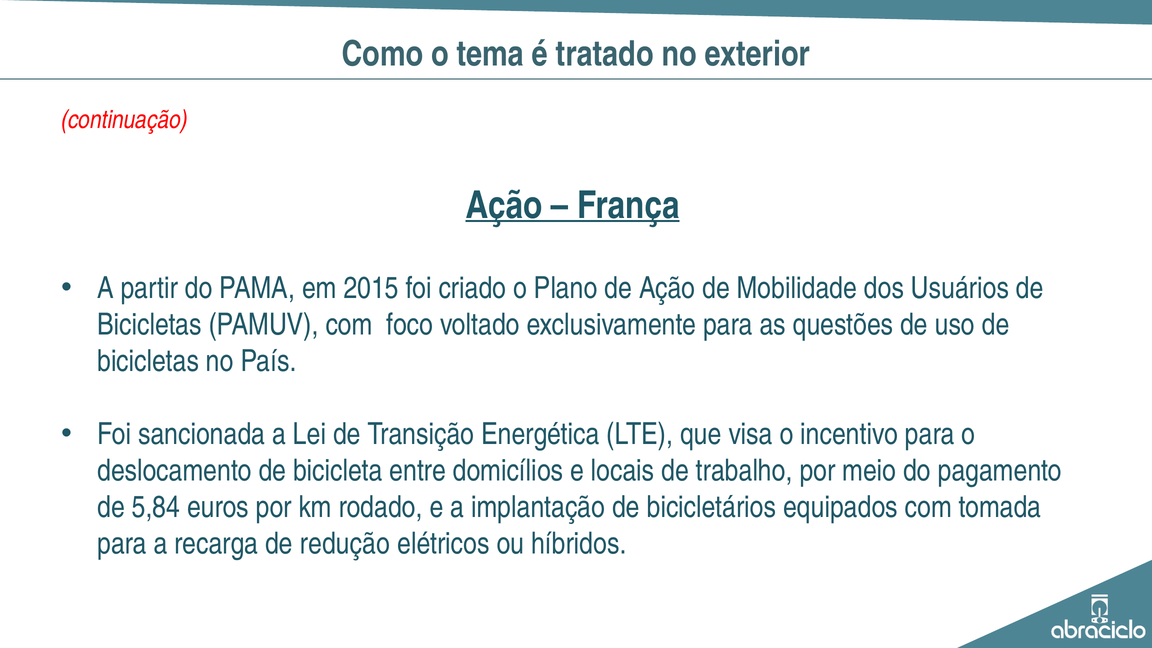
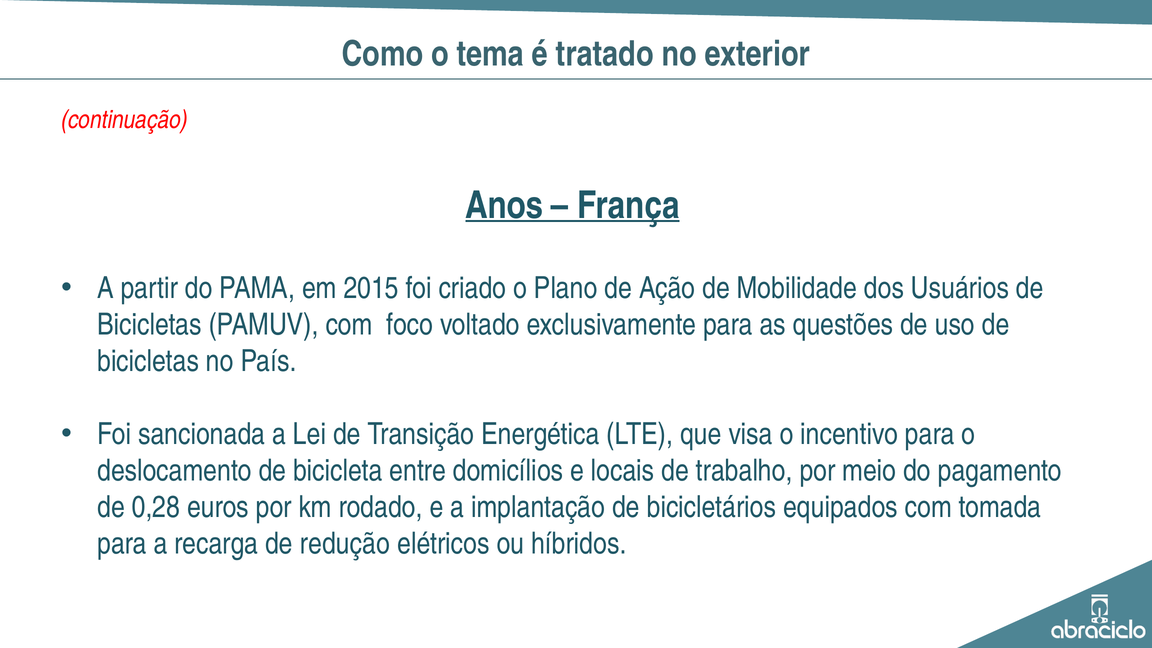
Ação at (504, 205): Ação -> Anos
5,84: 5,84 -> 0,28
